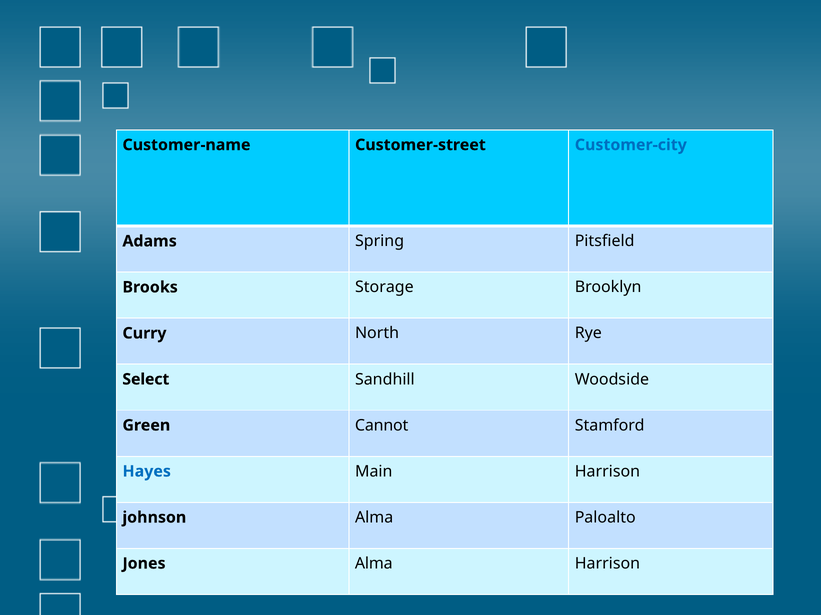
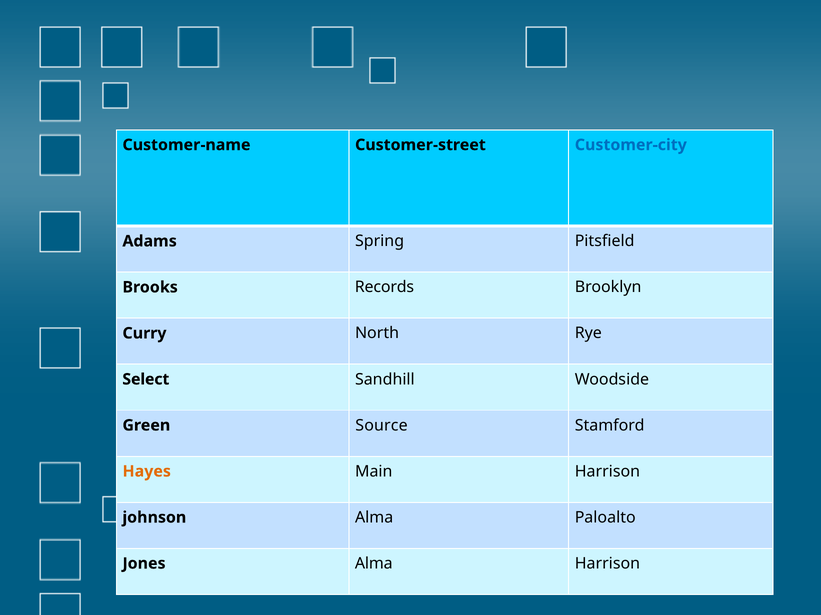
Storage: Storage -> Records
Cannot: Cannot -> Source
Hayes colour: blue -> orange
